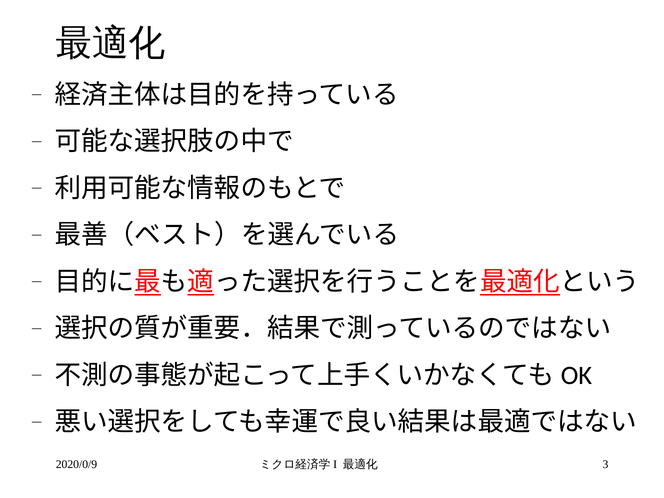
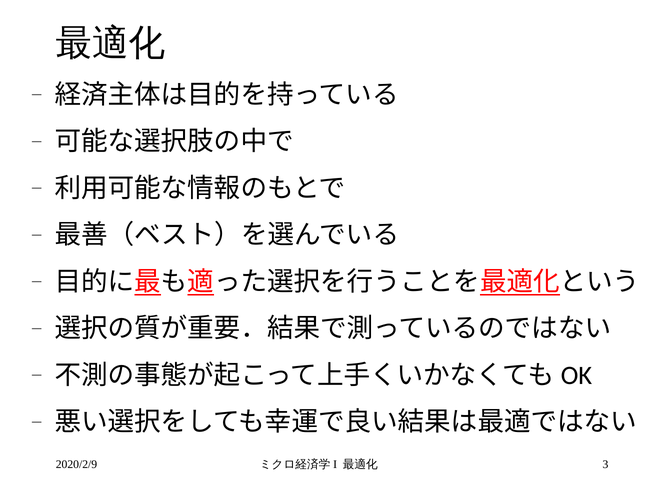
2020/0/9: 2020/0/9 -> 2020/2/9
